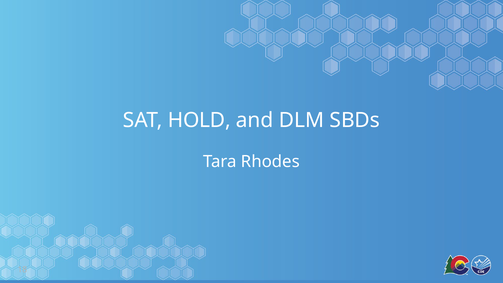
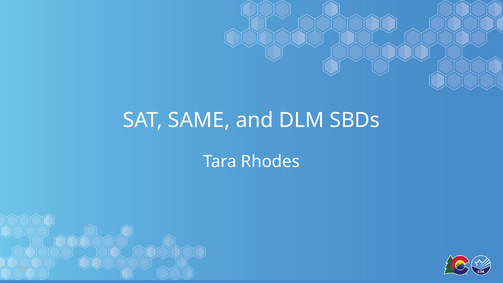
HOLD: HOLD -> SAME
